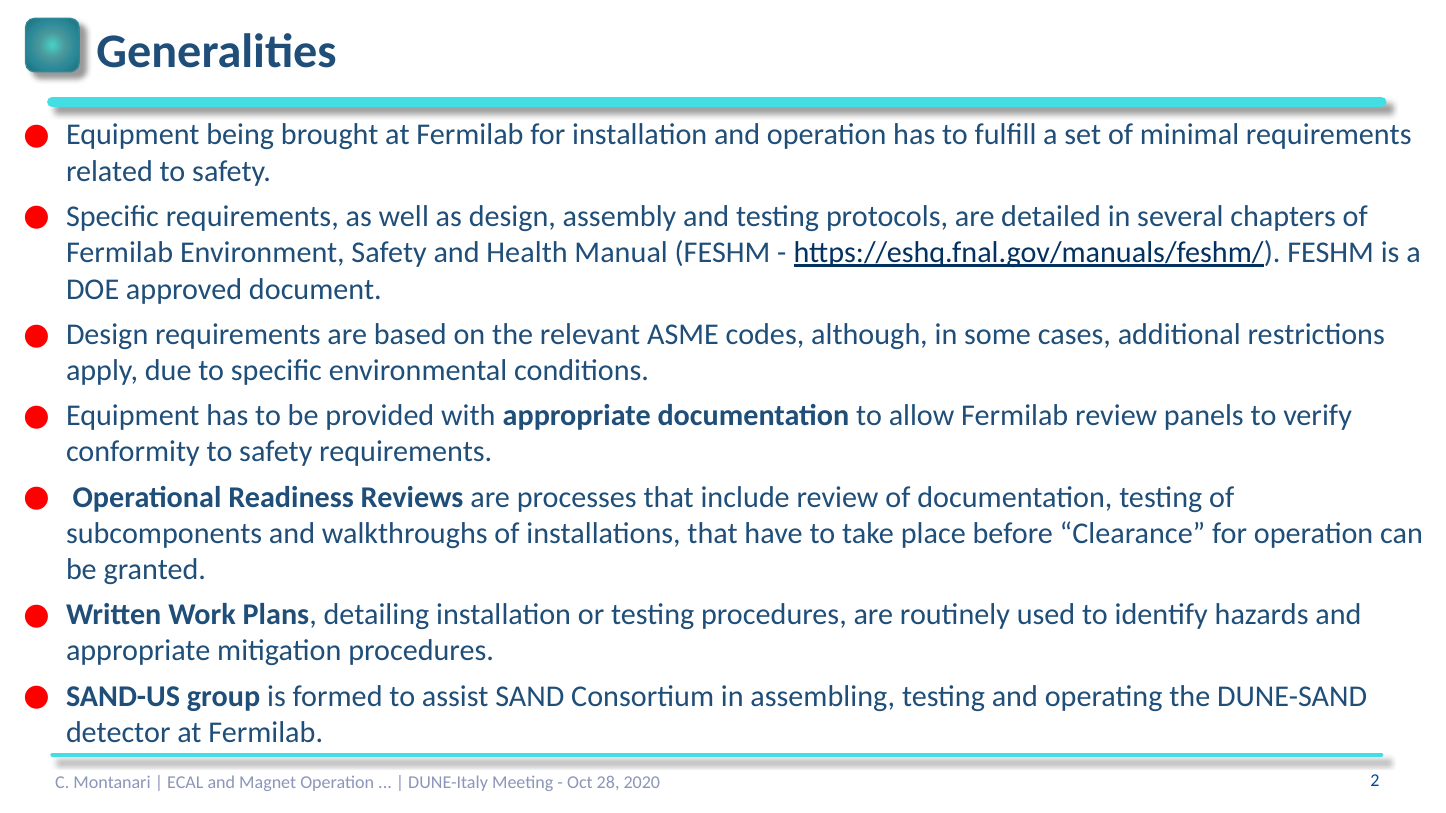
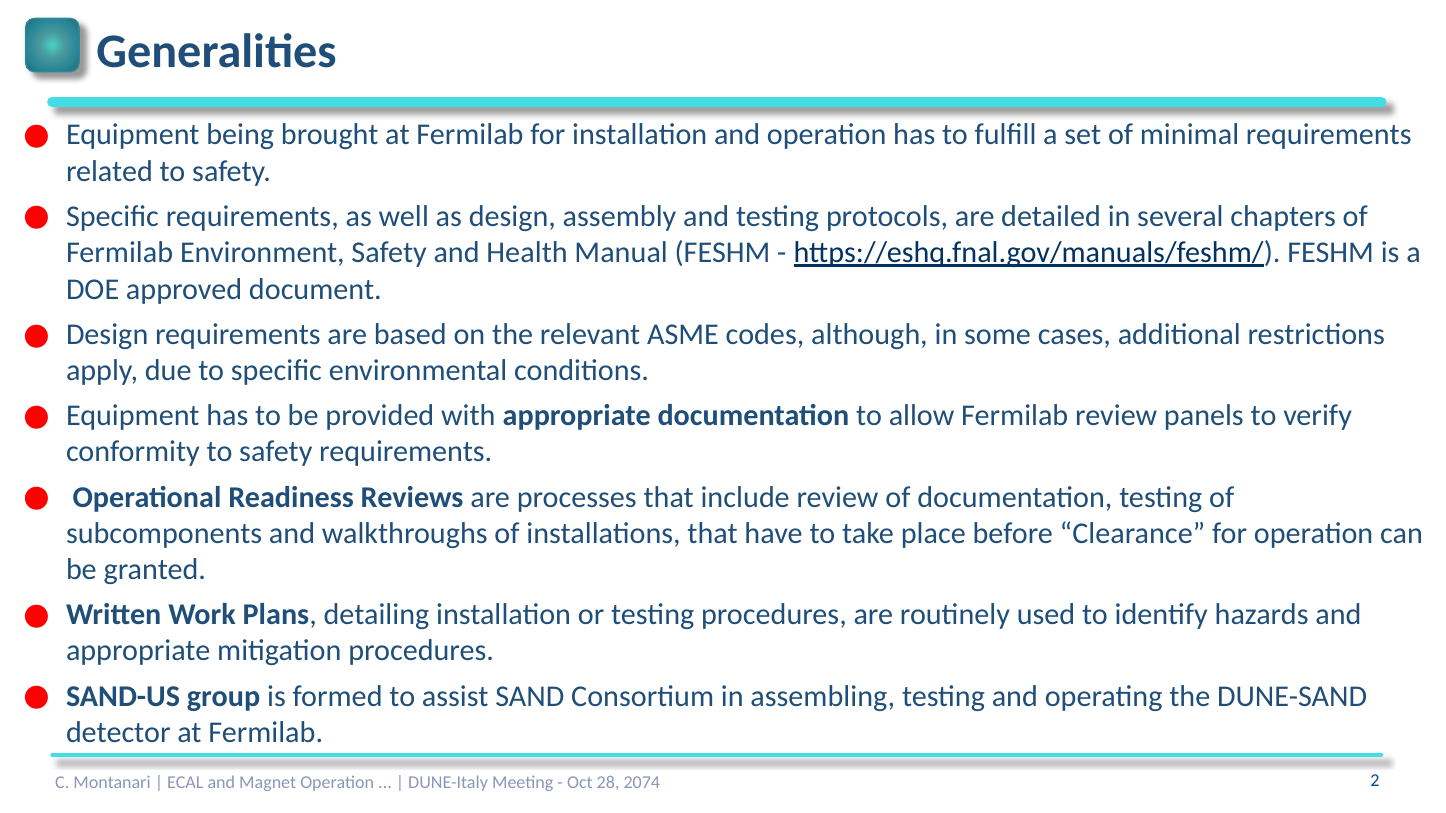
2020: 2020 -> 2074
